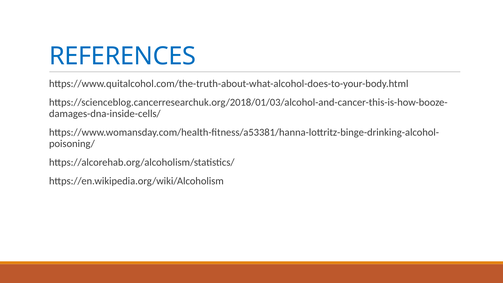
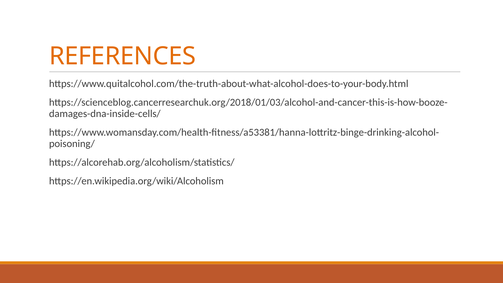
REFERENCES colour: blue -> orange
